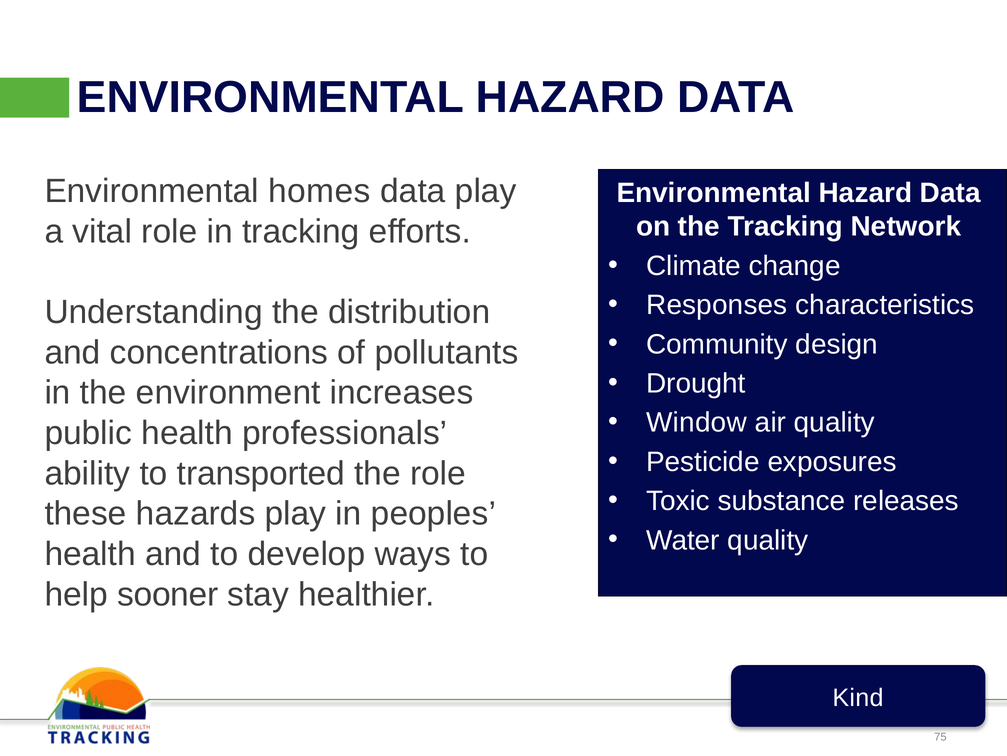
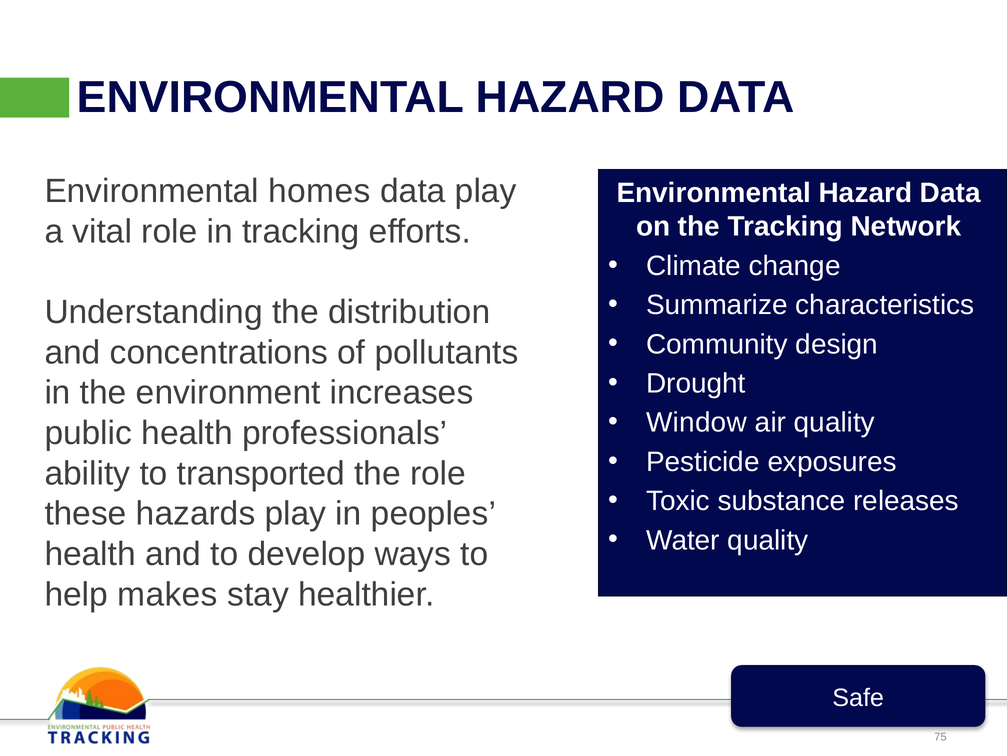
Responses: Responses -> Summarize
sooner: sooner -> makes
Kind: Kind -> Safe
